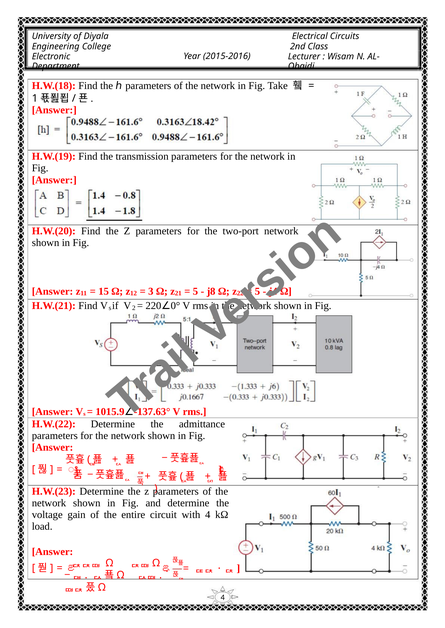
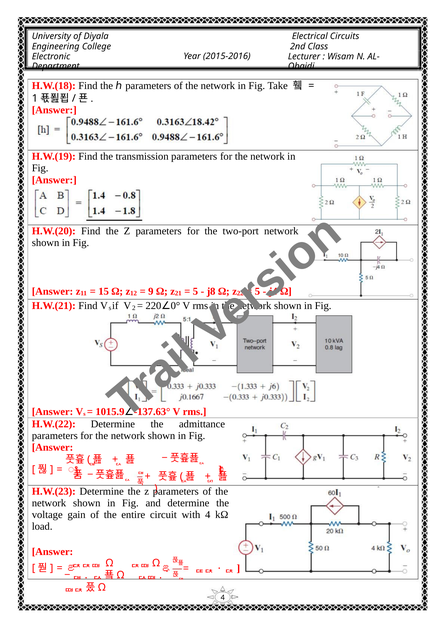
3: 3 -> 9
